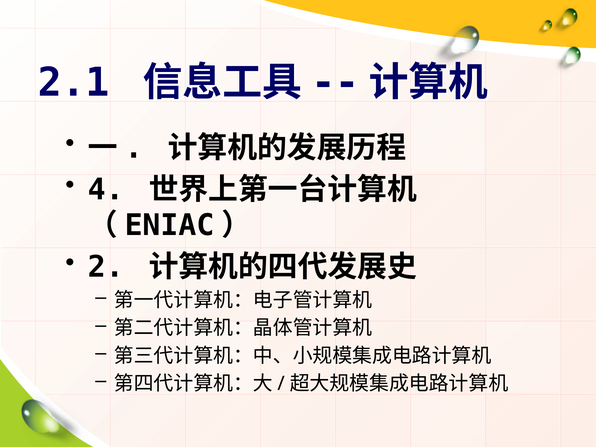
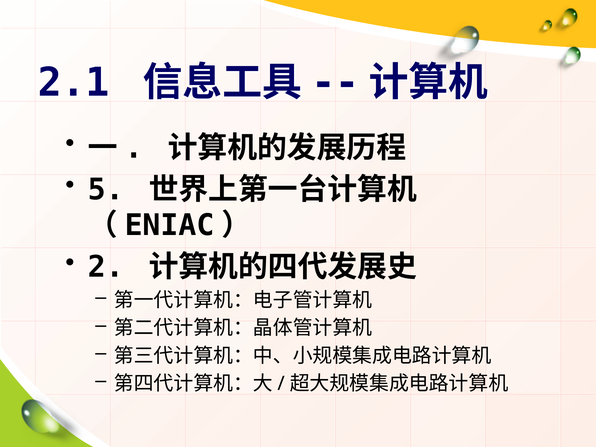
4: 4 -> 5
